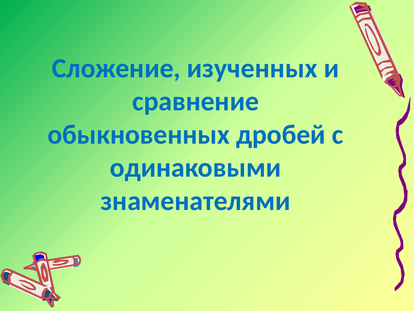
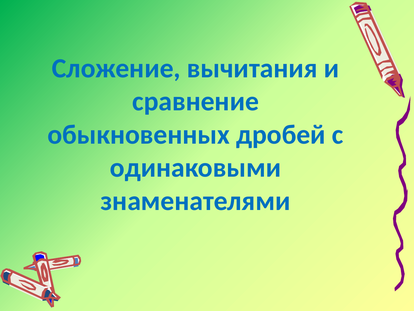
изученных: изученных -> вычитания
